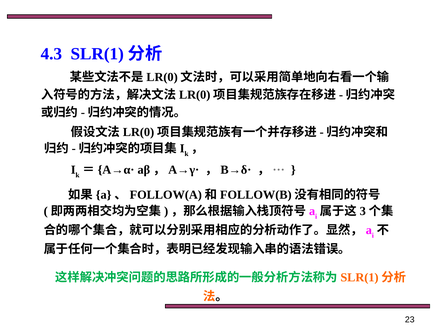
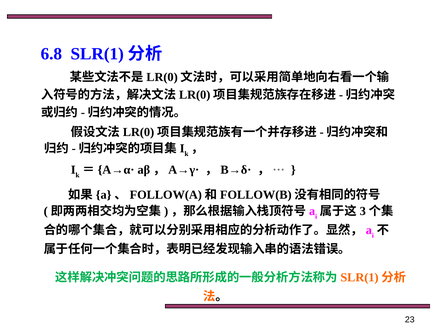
4.3: 4.3 -> 6.8
